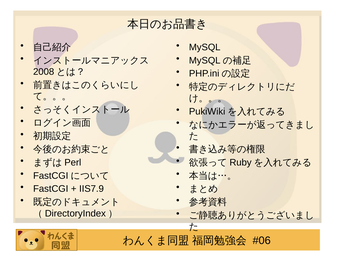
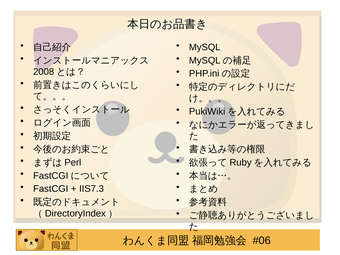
IIS7.9: IIS7.9 -> IIS7.3
